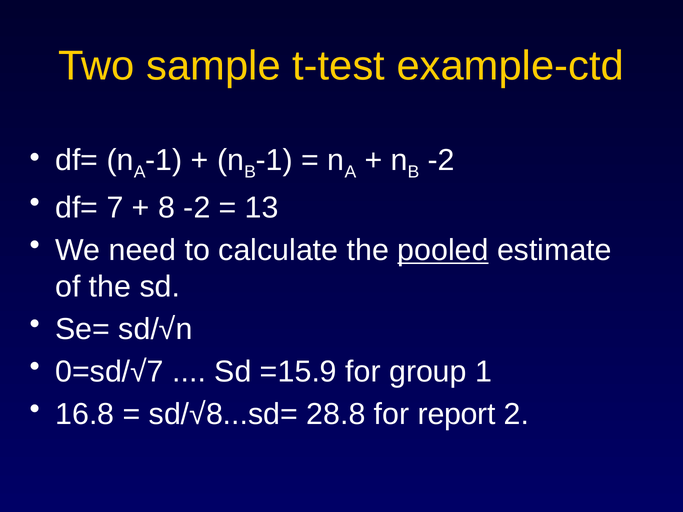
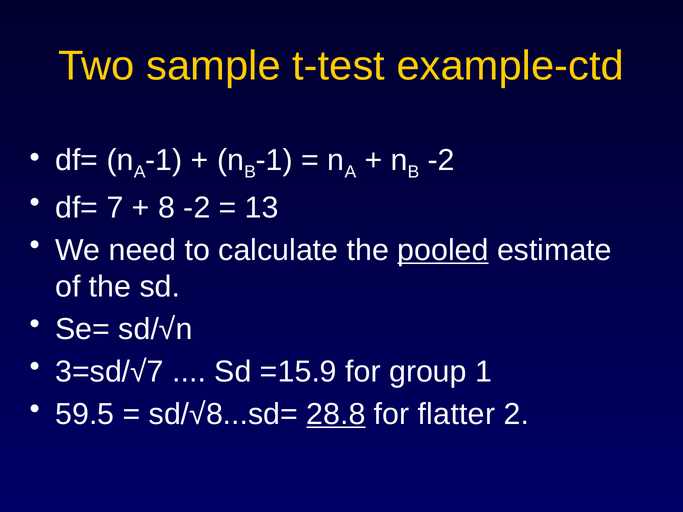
0=sd/√7: 0=sd/√7 -> 3=sd/√7
16.8: 16.8 -> 59.5
28.8 underline: none -> present
report: report -> flatter
